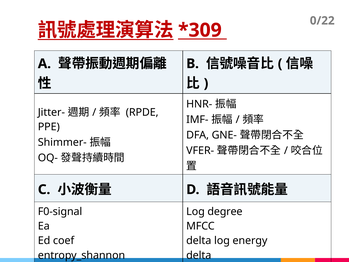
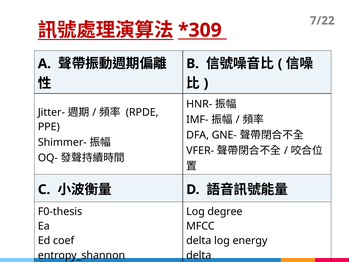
0/22: 0/22 -> 7/22
F0-signal: F0-signal -> F0-thesis
